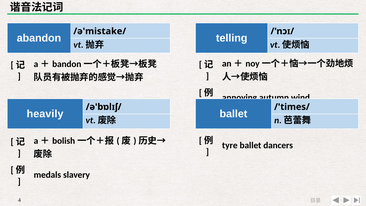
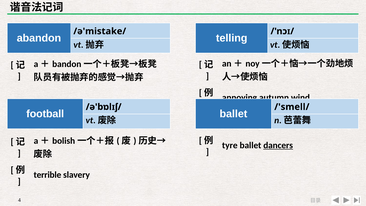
heavily: heavily -> football
/'times/: /'times/ -> /'smell/
dancers underline: none -> present
medals: medals -> terrible
